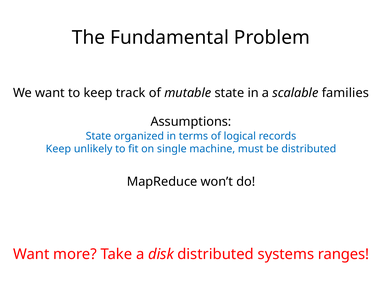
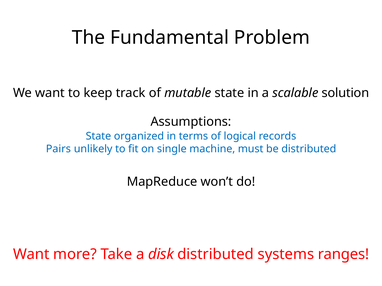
families: families -> solution
Keep at (58, 149): Keep -> Pairs
